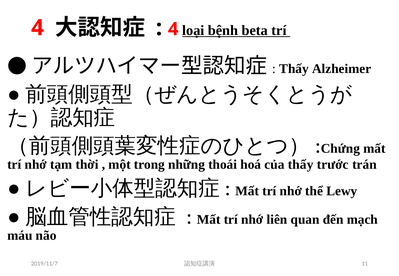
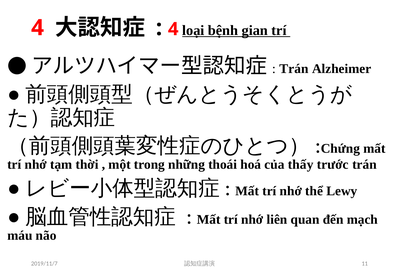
beta: beta -> gian
Thấy at (294, 69): Thấy -> Trán
